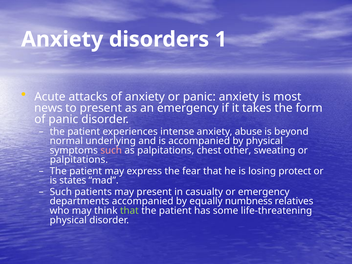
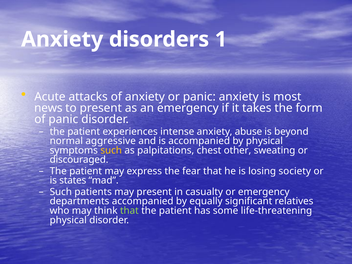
underlying: underlying -> aggressive
such at (111, 150) colour: pink -> yellow
palpitations at (79, 160): palpitations -> discouraged
protect: protect -> society
numbness: numbness -> significant
